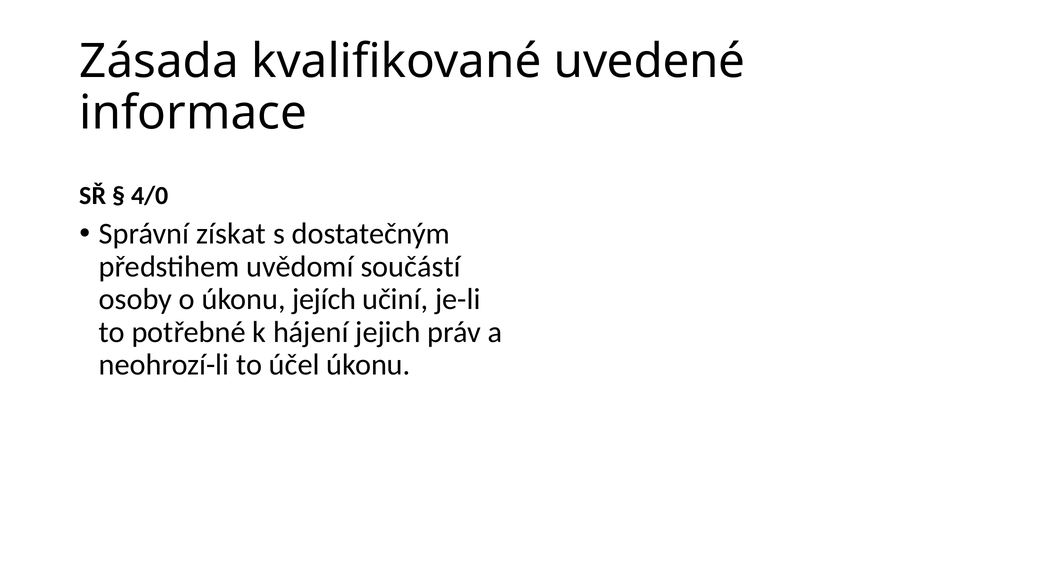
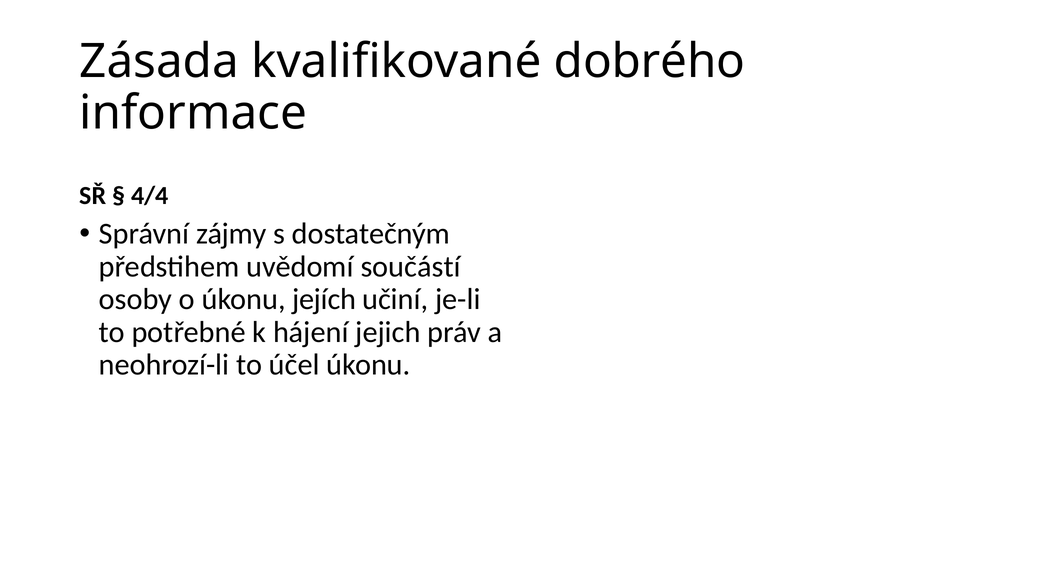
uvedené: uvedené -> dobrého
4/0: 4/0 -> 4/4
získat: získat -> zájmy
